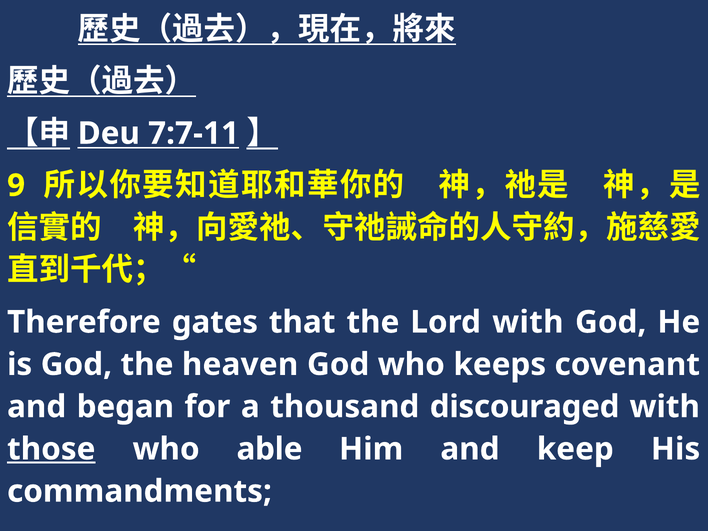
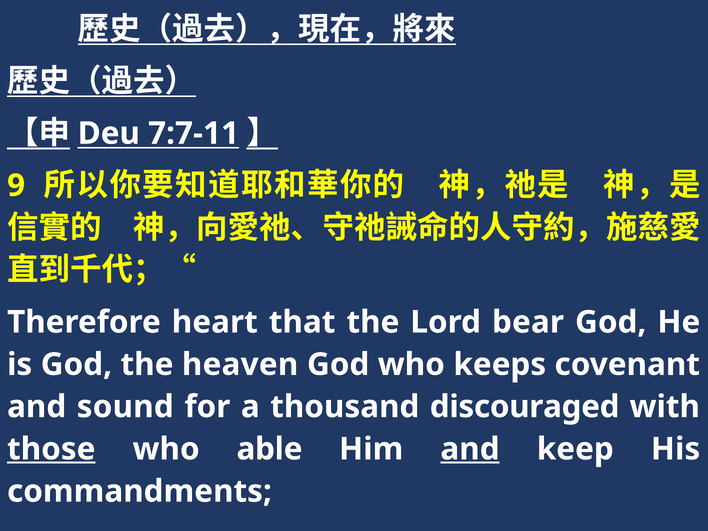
gates: gates -> heart
Lord with: with -> bear
began: began -> sound
and at (470, 449) underline: none -> present
